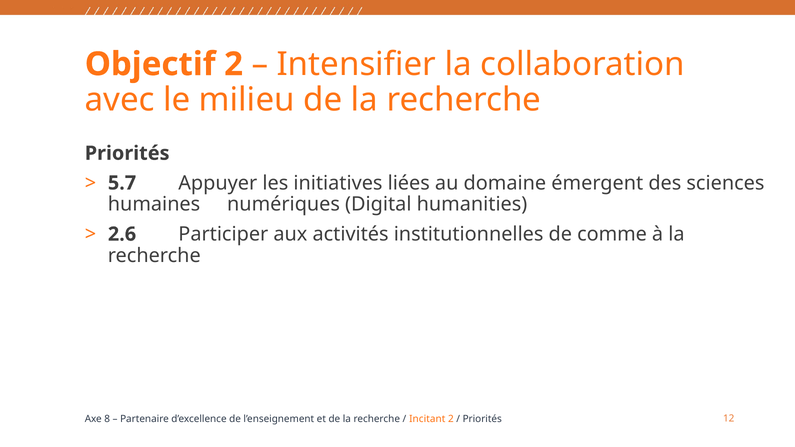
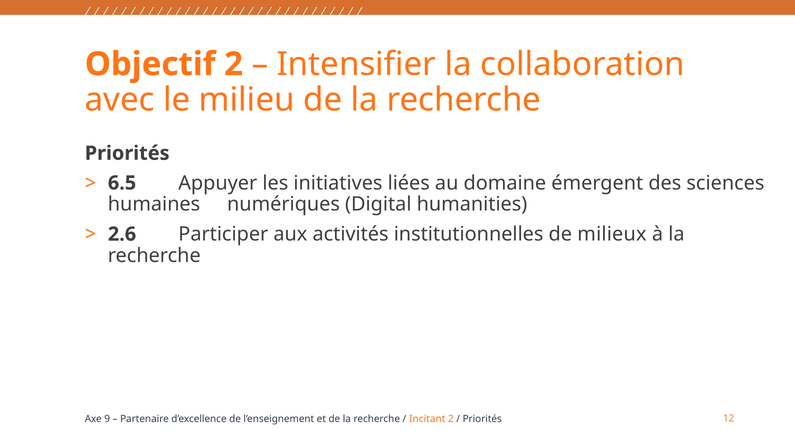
5.7: 5.7 -> 6.5
comme: comme -> milieux
8: 8 -> 9
